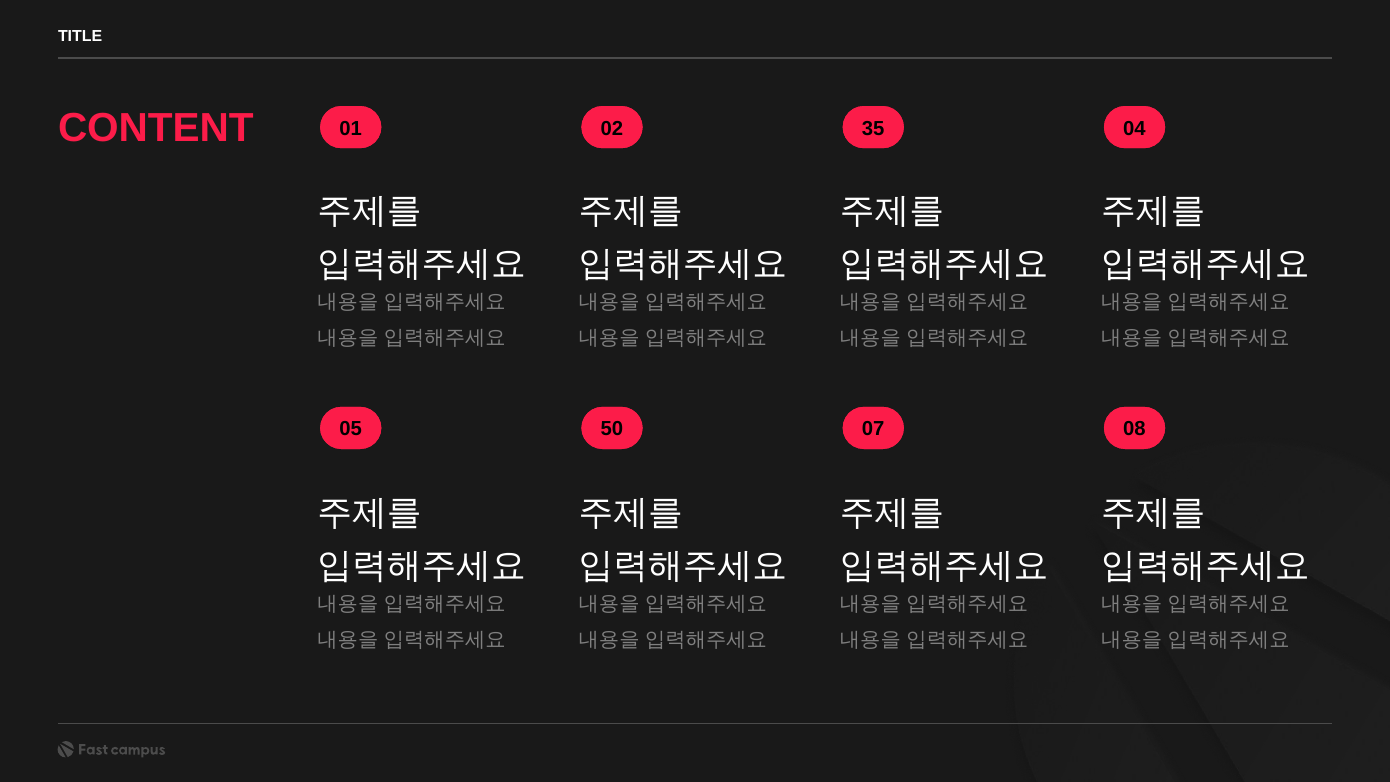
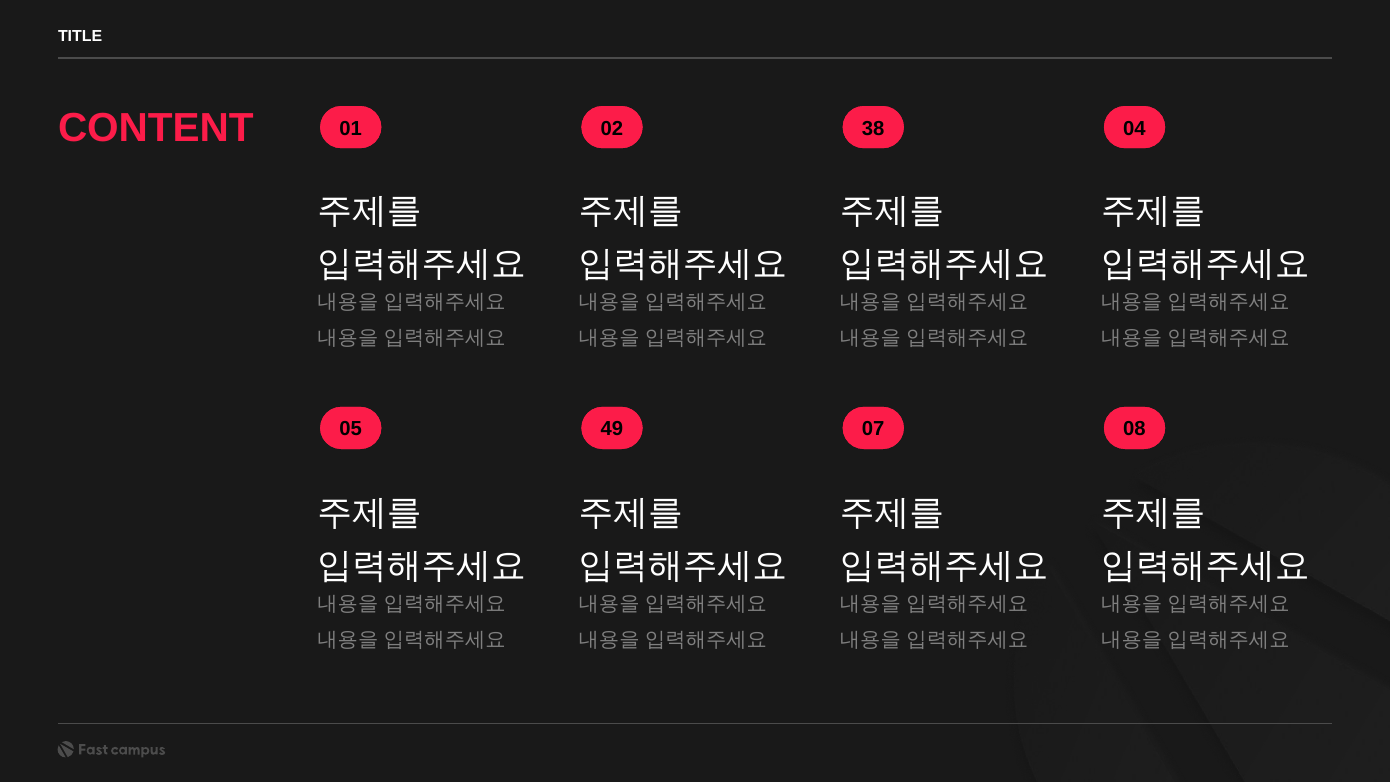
35: 35 -> 38
50: 50 -> 49
